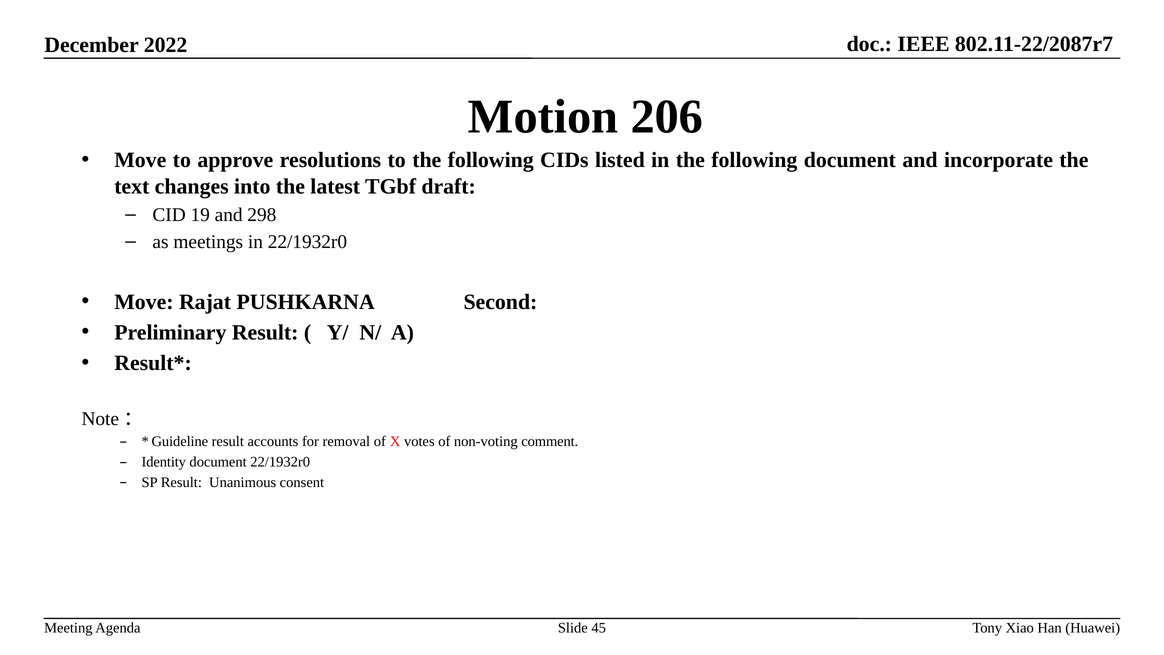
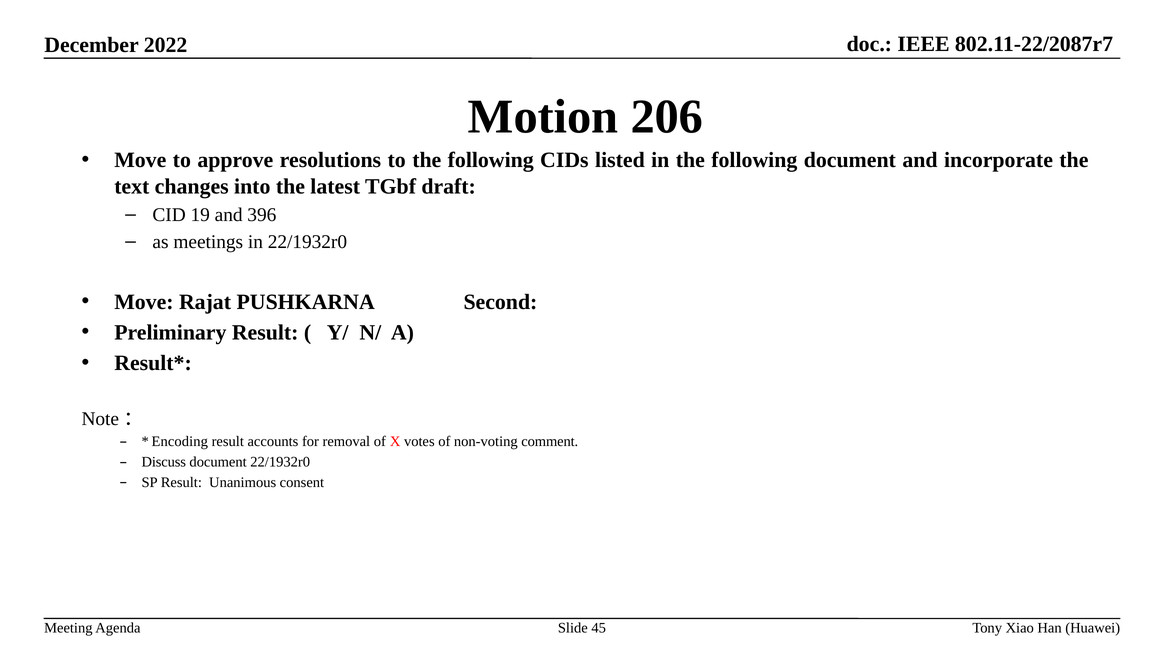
298: 298 -> 396
Guideline: Guideline -> Encoding
Identity: Identity -> Discuss
